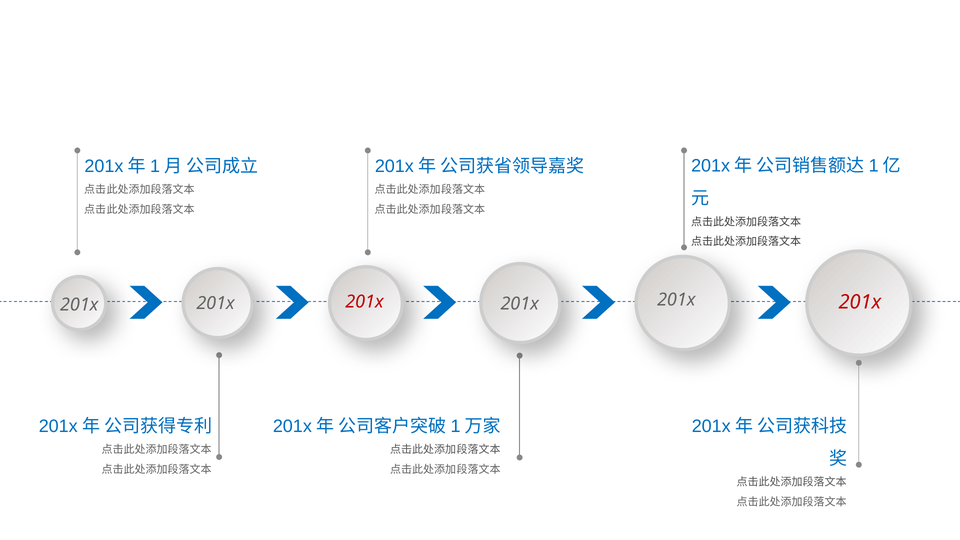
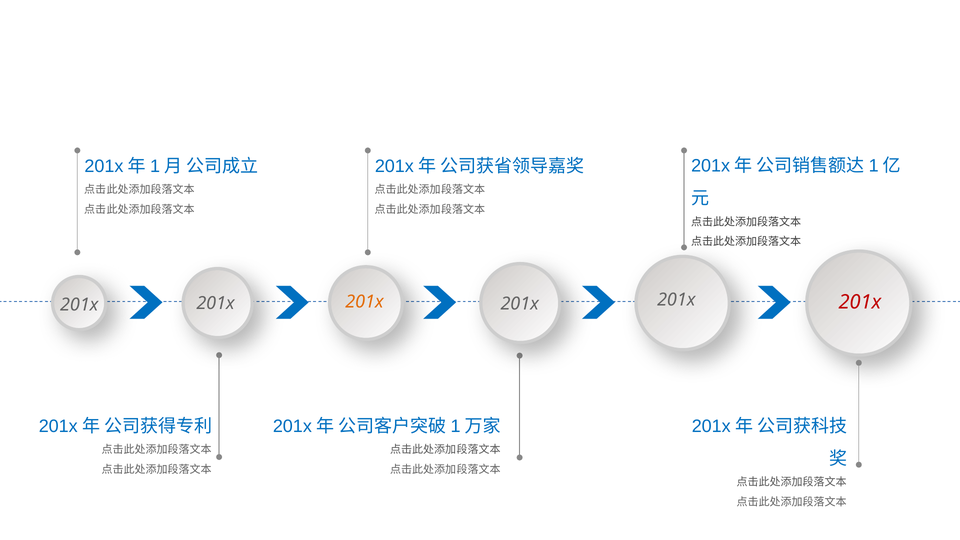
201x at (364, 302) colour: red -> orange
